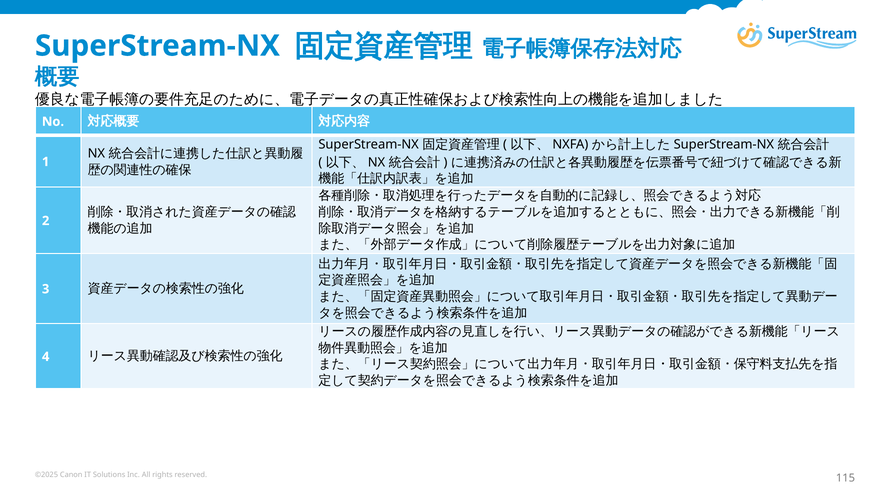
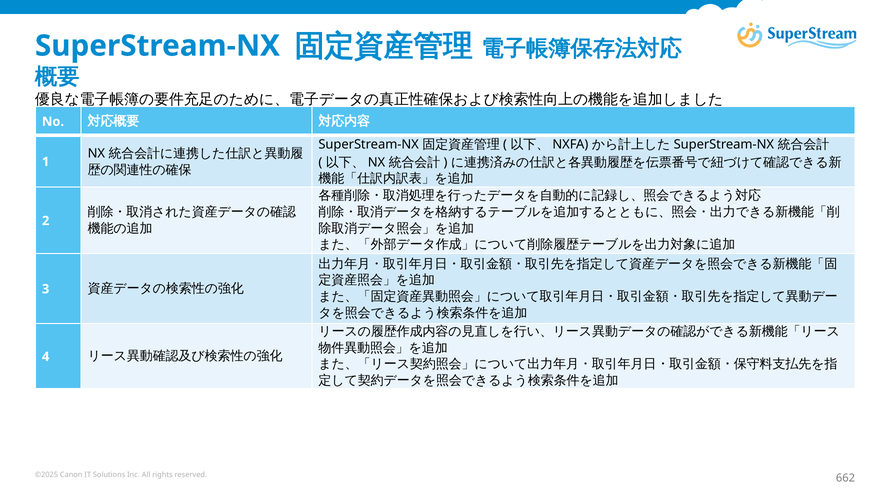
115: 115 -> 662
